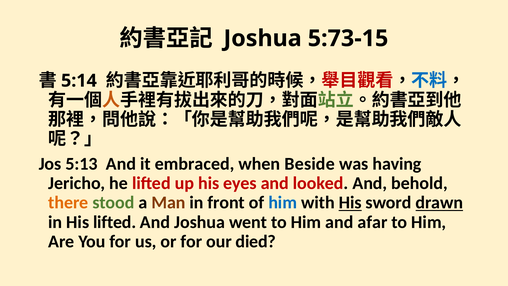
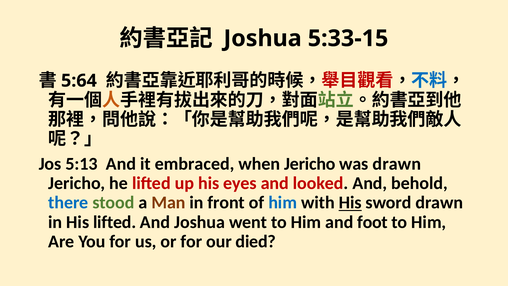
5:73-15: 5:73-15 -> 5:33-15
5:14: 5:14 -> 5:64
when Beside: Beside -> Jericho
was having: having -> drawn
there colour: orange -> blue
drawn at (439, 202) underline: present -> none
afar: afar -> foot
